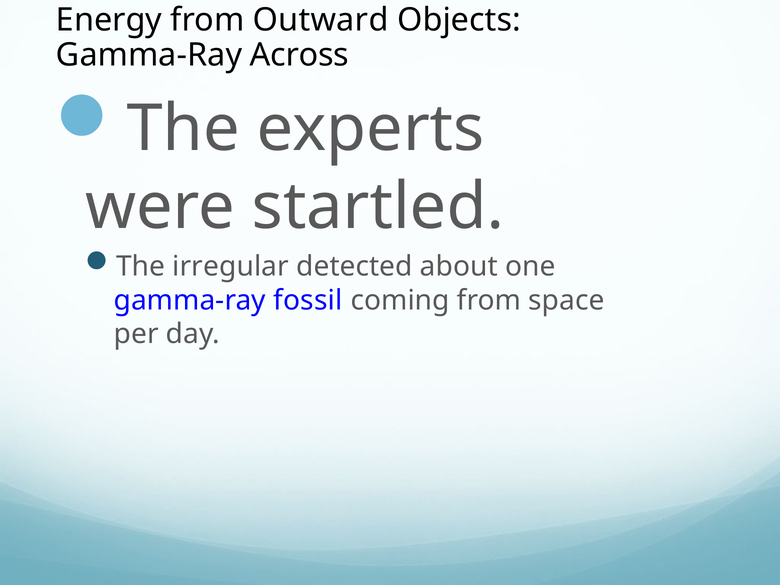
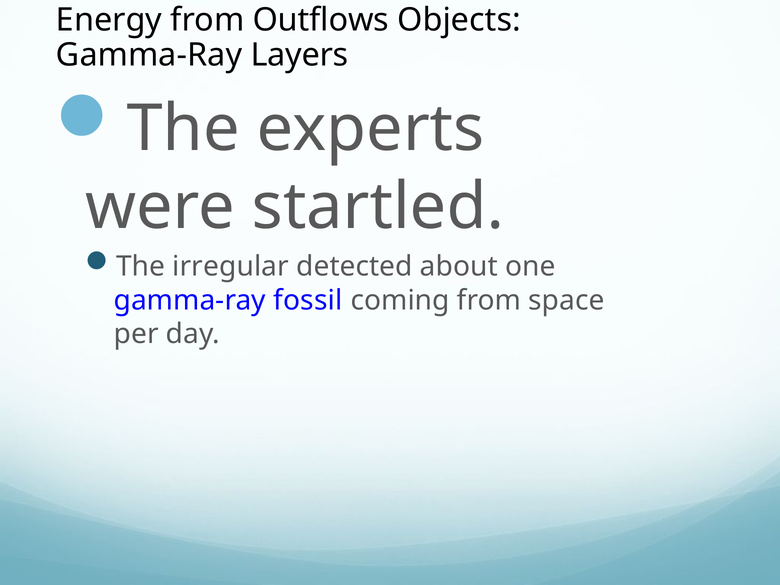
Outward: Outward -> Outflows
Across: Across -> Layers
